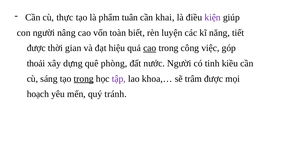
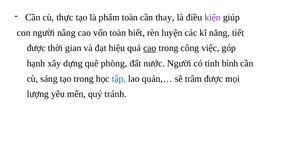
phẩm tuân: tuân -> toàn
khai: khai -> thay
thoải: thoải -> hạnh
kiều: kiều -> bình
trong at (84, 79) underline: present -> none
tập colour: purple -> blue
khoa,…: khoa,… -> quán,…
hoạch: hoạch -> lượng
